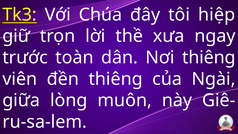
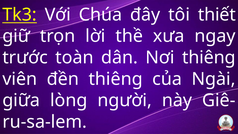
hiệp: hiệp -> thiết
muôn: muôn -> người
